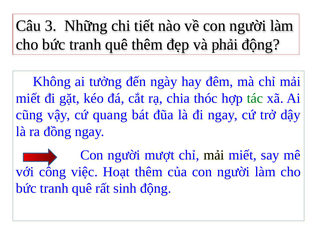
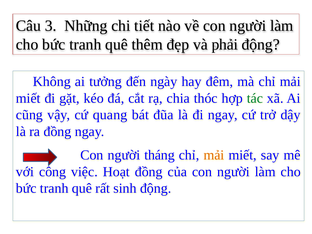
mượt: mượt -> tháng
mải at (214, 155) colour: black -> orange
Hoạt thêm: thêm -> đồng
